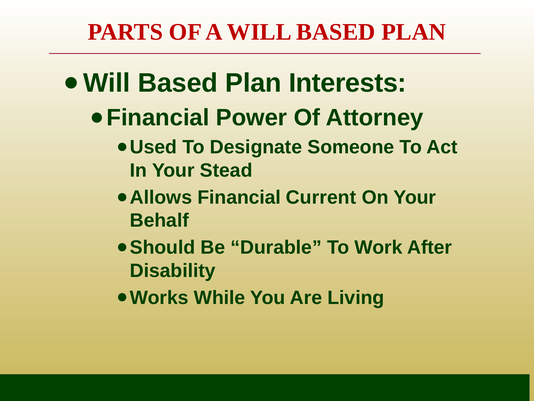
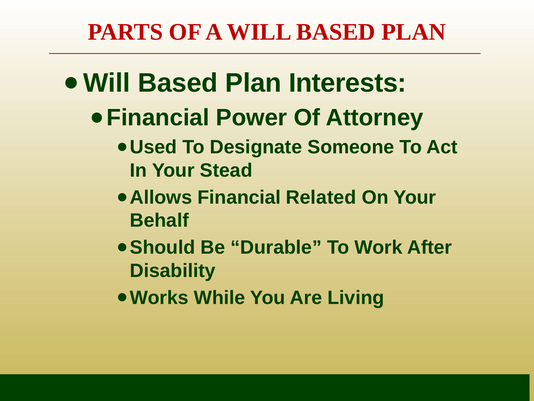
Current: Current -> Related
